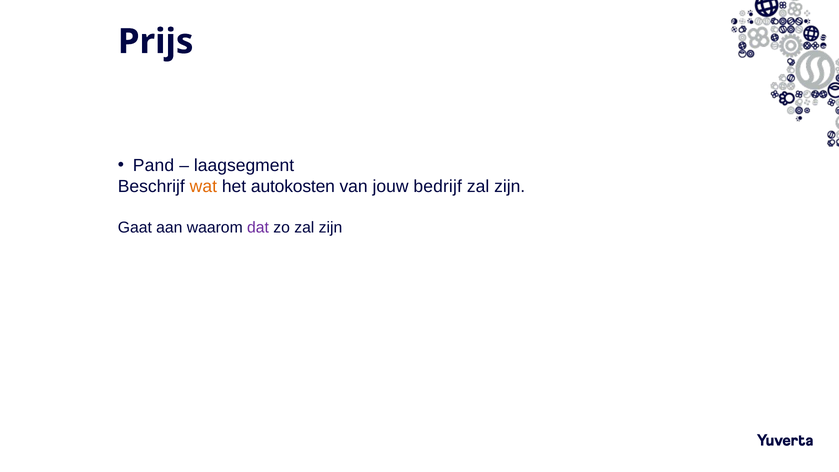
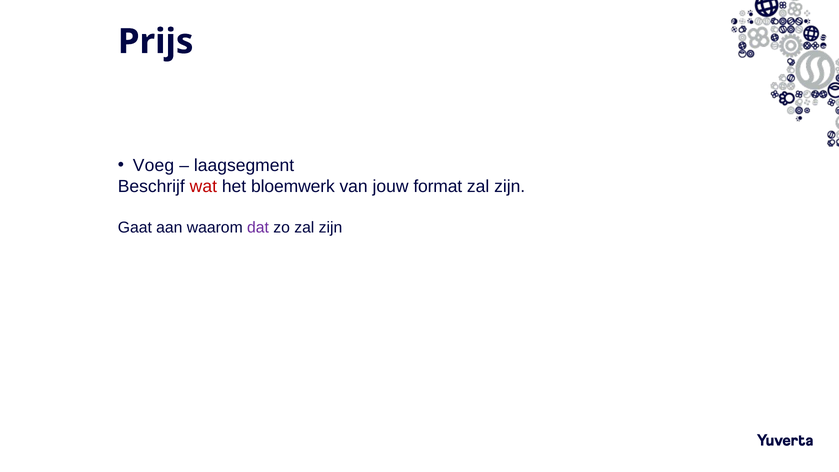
Pand: Pand -> Voeg
wat colour: orange -> red
autokosten: autokosten -> bloemwerk
bedrijf: bedrijf -> format
